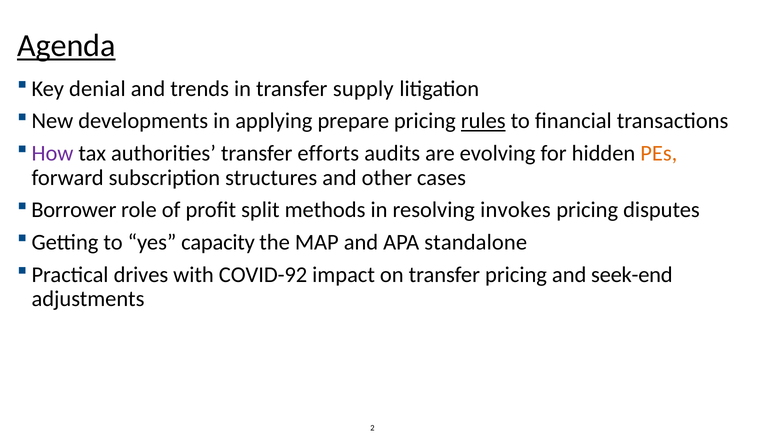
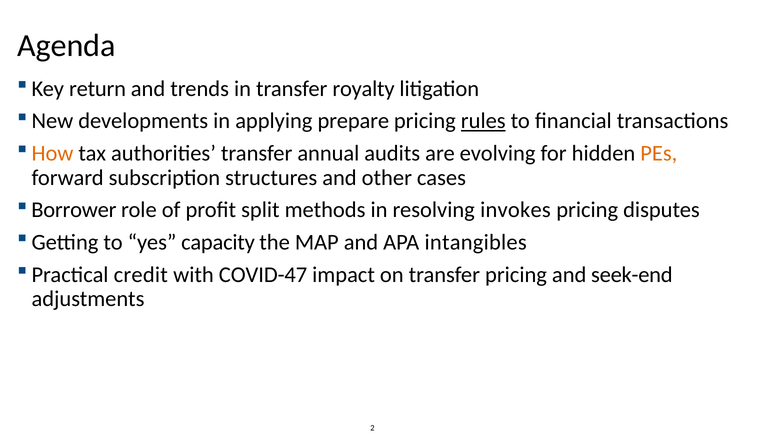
Agenda underline: present -> none
denial: denial -> return
supply: supply -> royalty
How colour: purple -> orange
efforts: efforts -> annual
standalone: standalone -> intangibles
drives: drives -> credit
COVID-92: COVID-92 -> COVID-47
